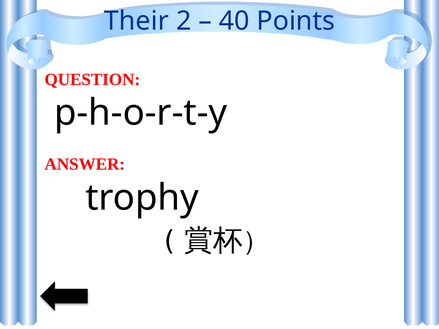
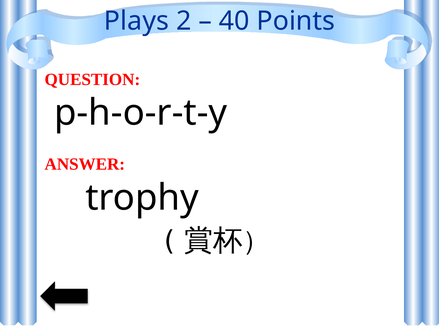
Their: Their -> Plays
